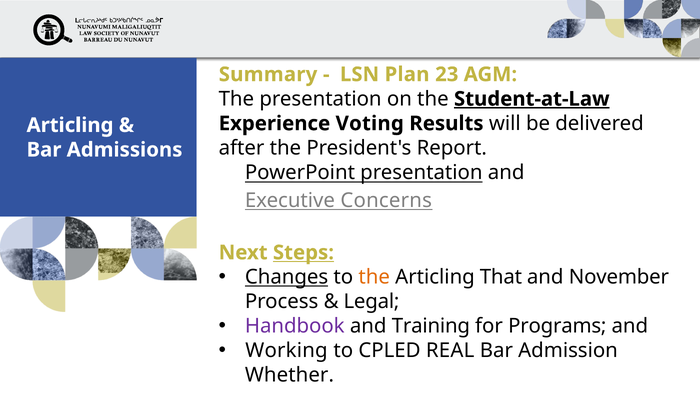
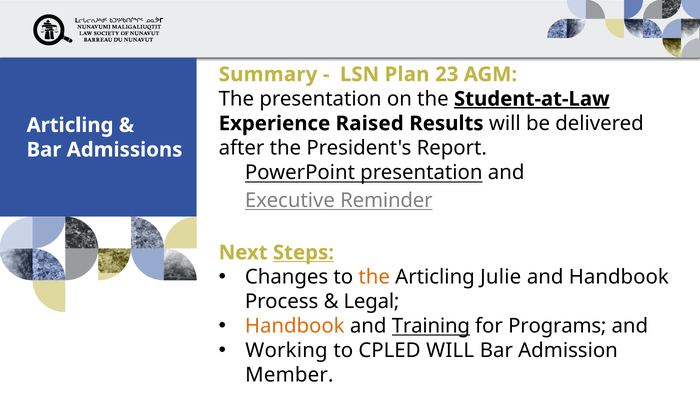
Voting: Voting -> Raised
Concerns: Concerns -> Reminder
Changes underline: present -> none
That: That -> Julie
and November: November -> Handbook
Handbook at (295, 326) colour: purple -> orange
Training underline: none -> present
CPLED REAL: REAL -> WILL
Whether: Whether -> Member
